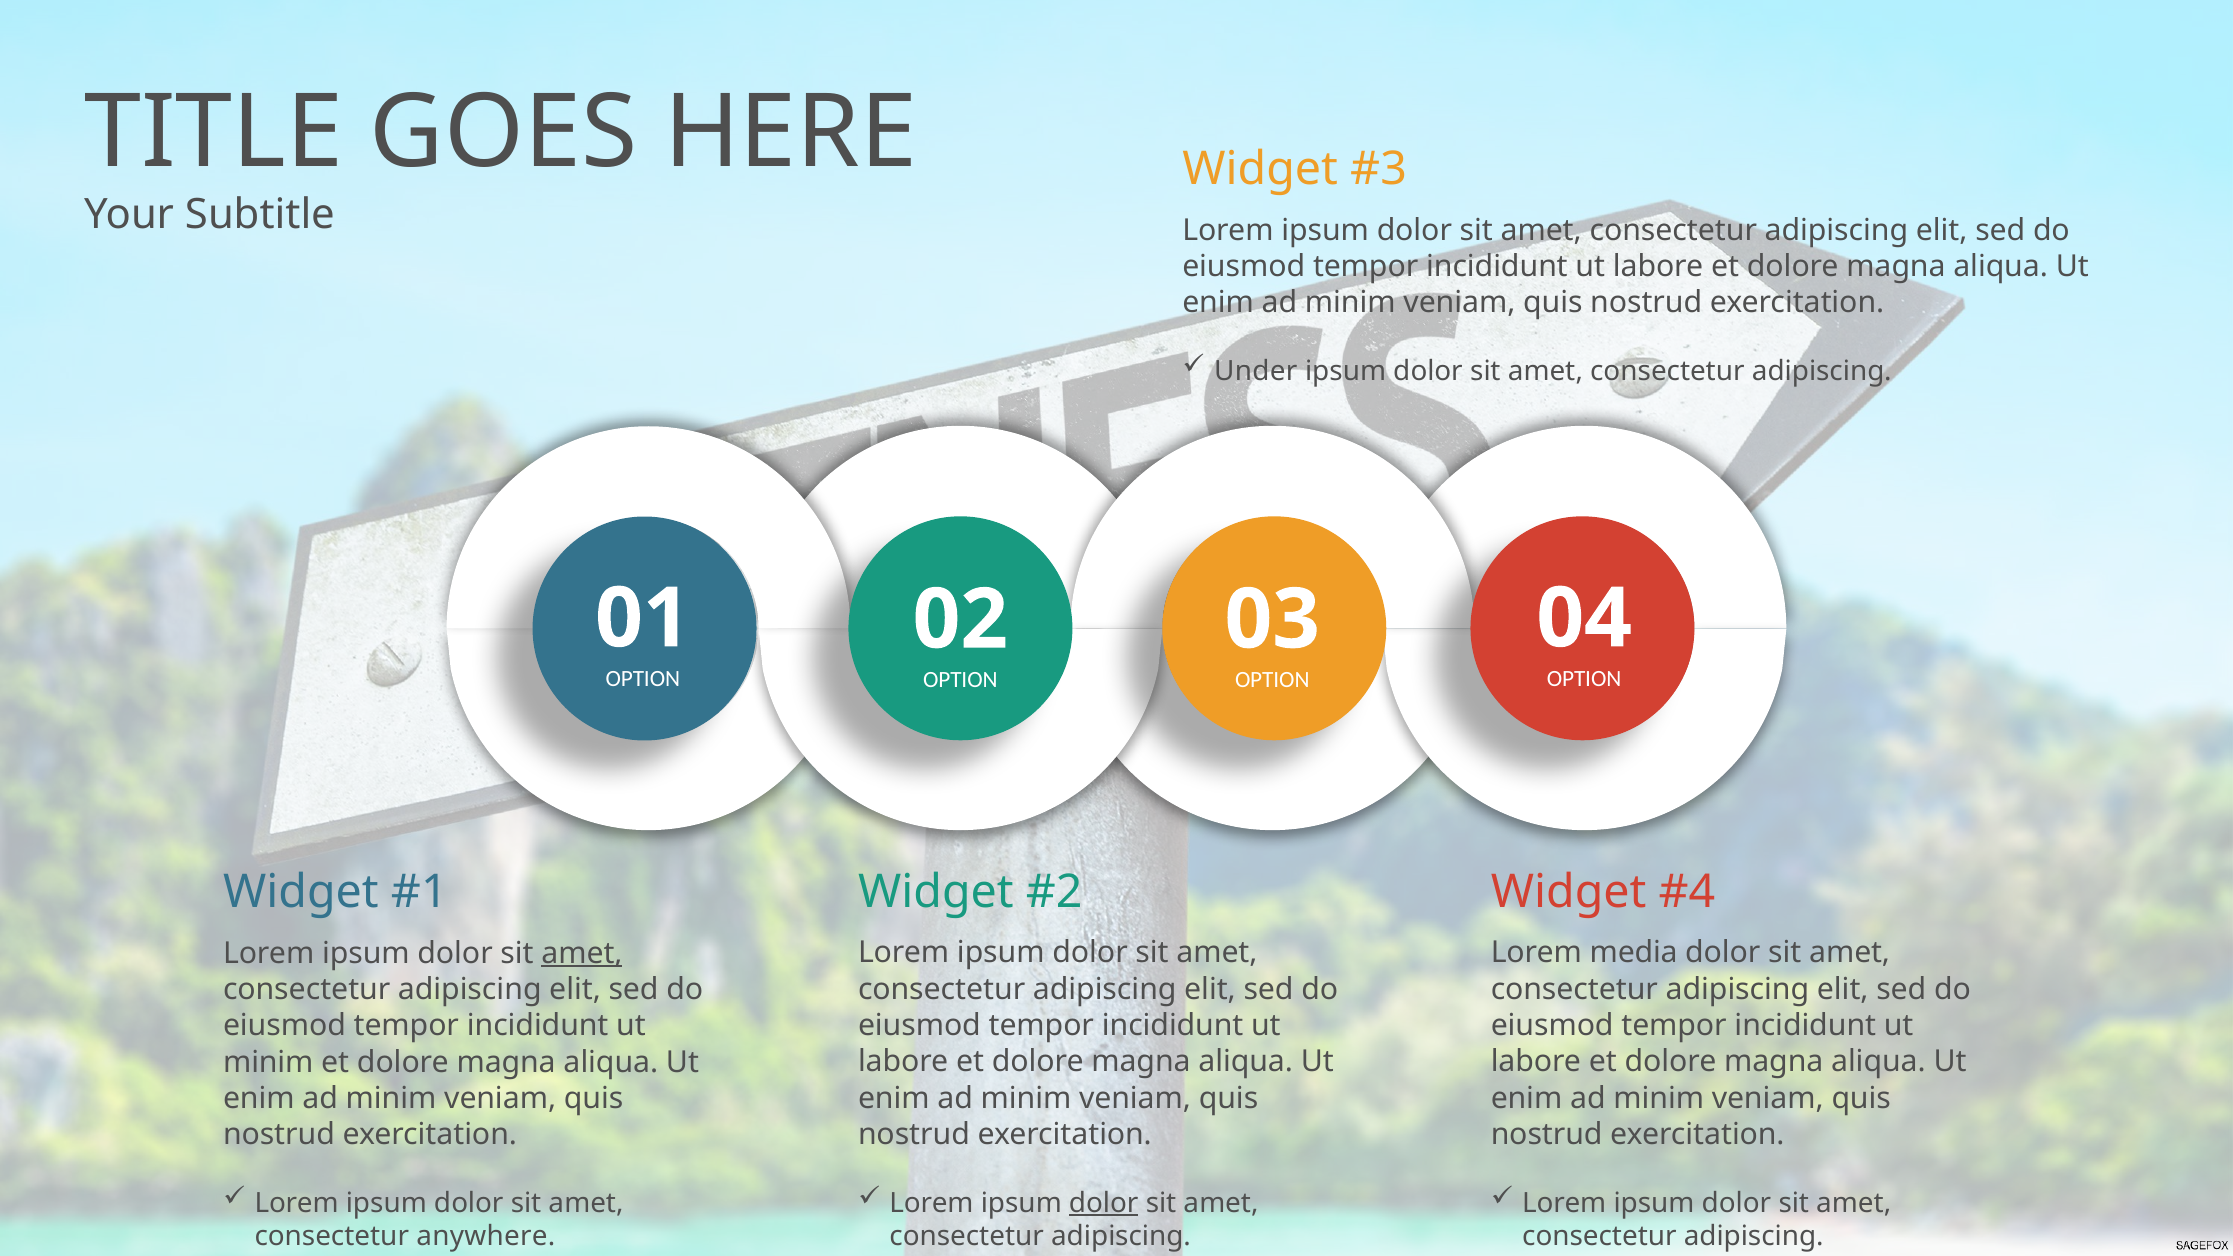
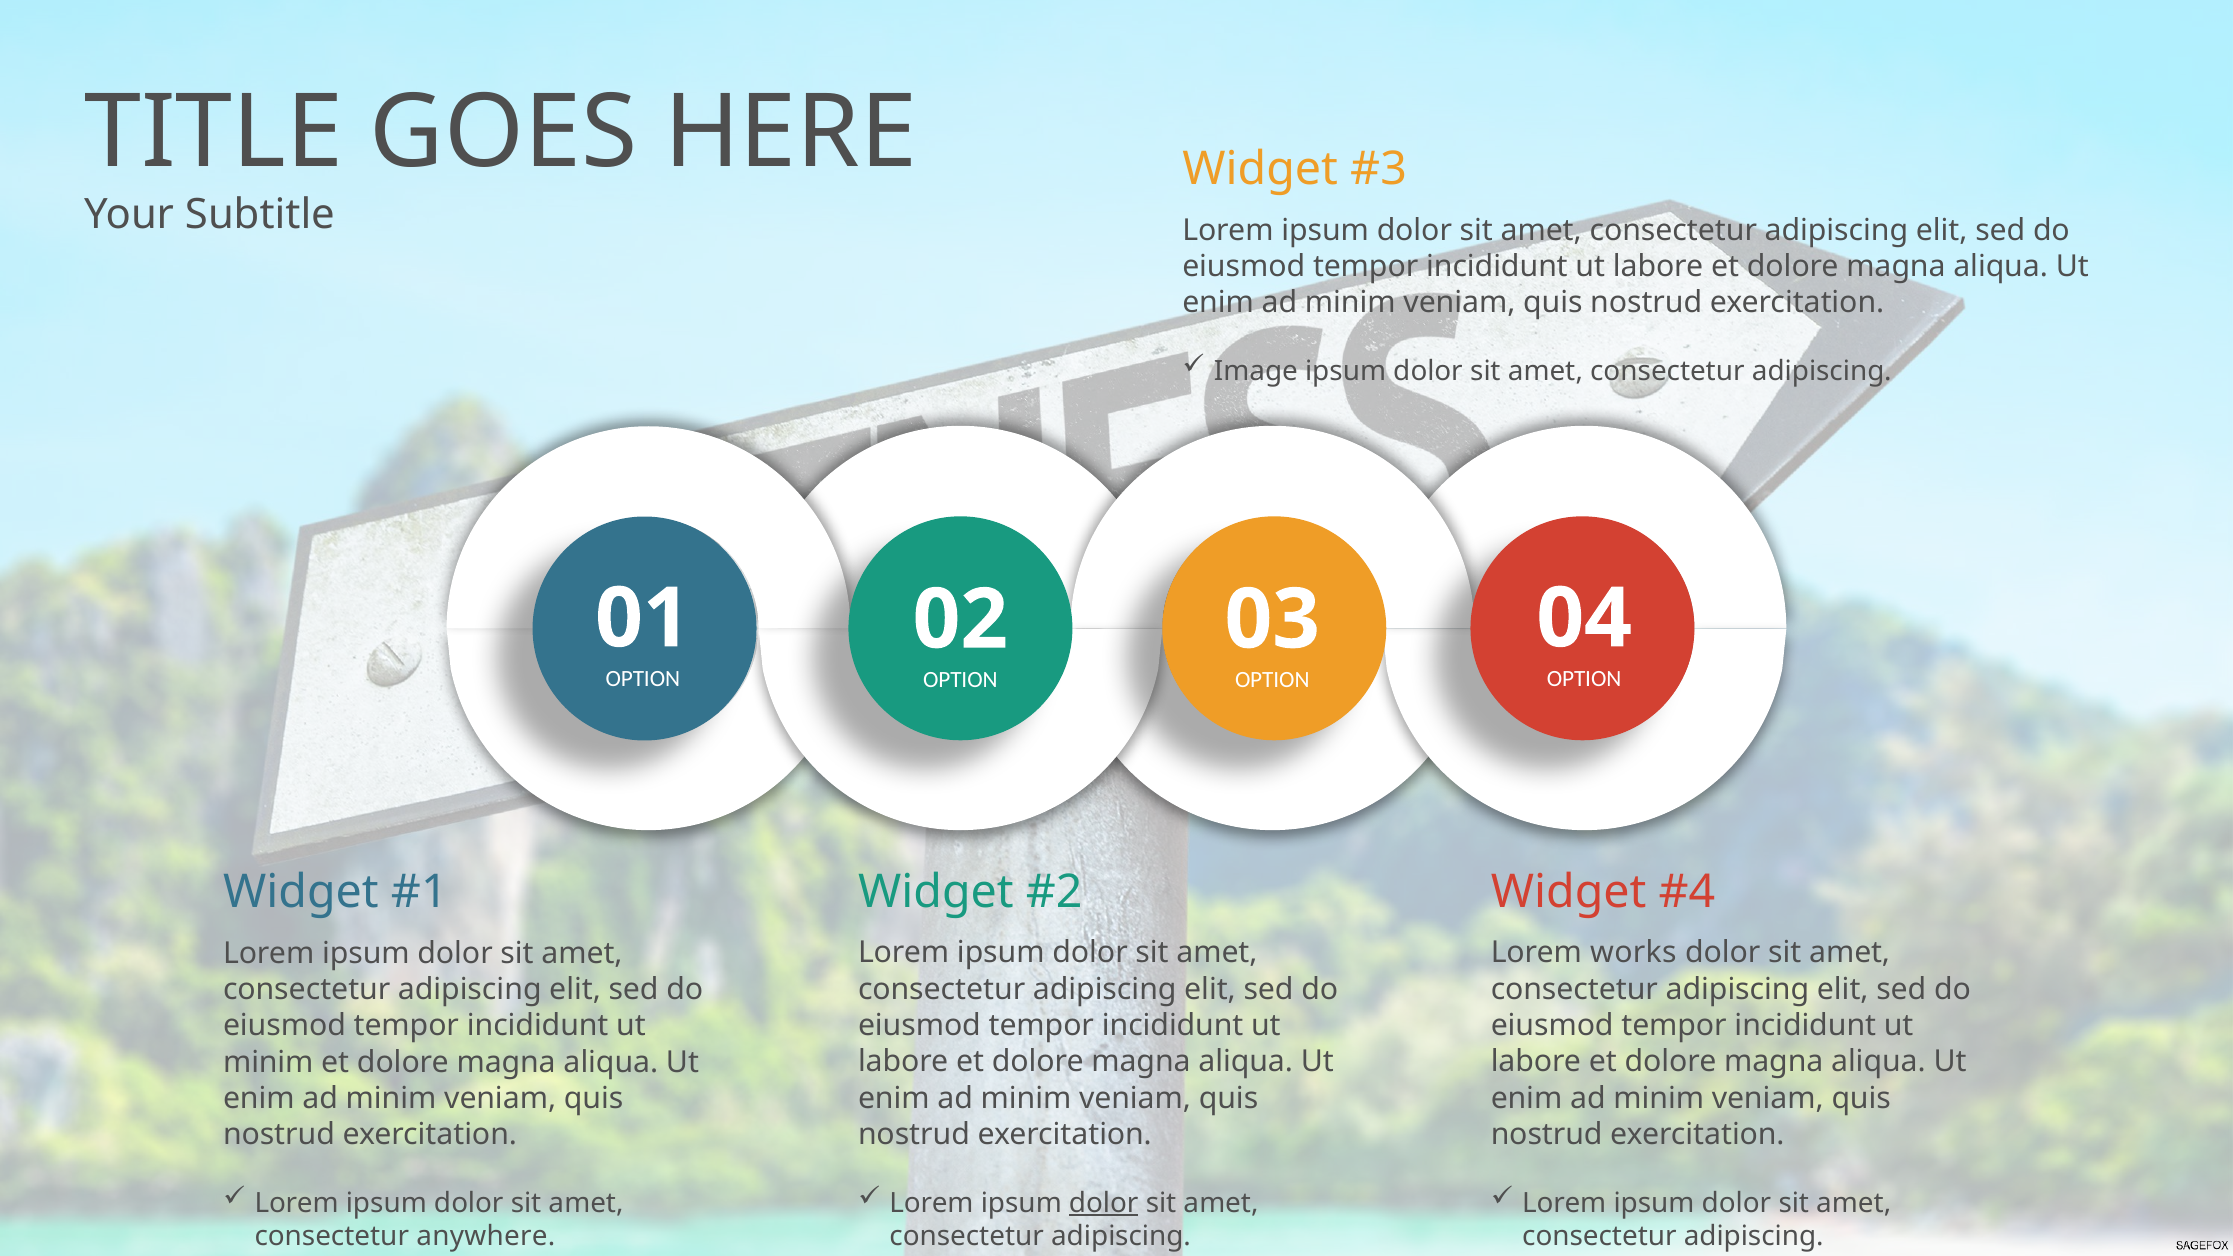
Under: Under -> Image
amet at (582, 953) underline: present -> none
media: media -> works
